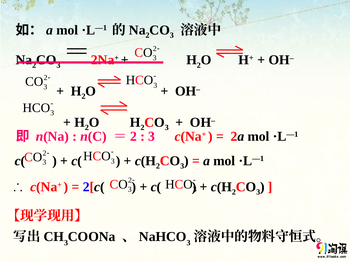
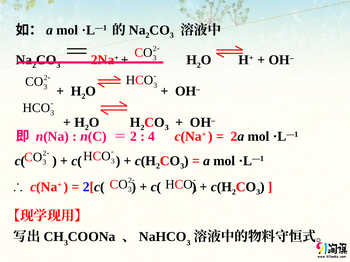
3 at (152, 137): 3 -> 4
